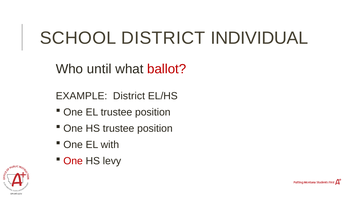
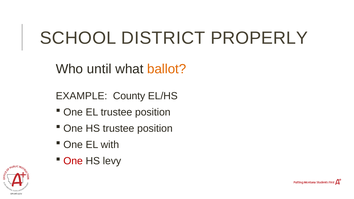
INDIVIDUAL: INDIVIDUAL -> PROPERLY
ballot colour: red -> orange
EXAMPLE District: District -> County
